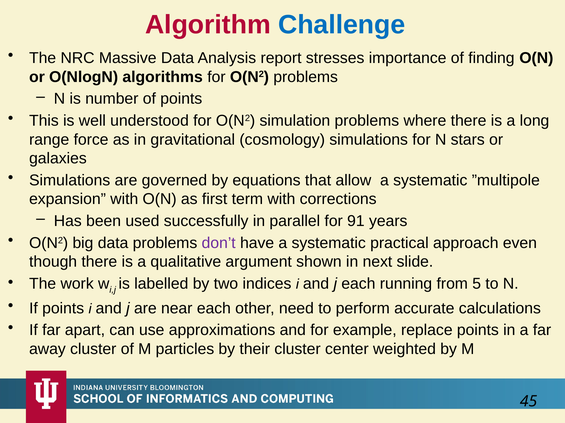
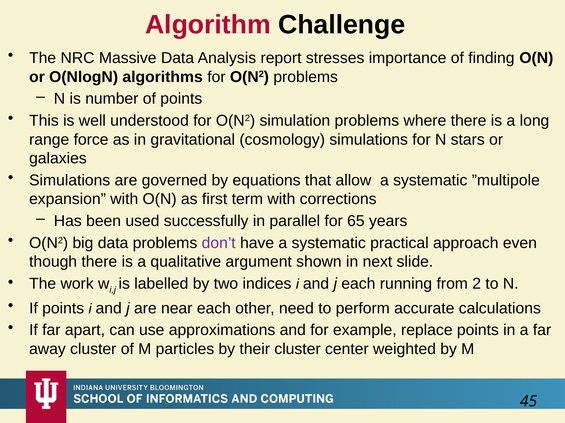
Challenge colour: blue -> black
91: 91 -> 65
5: 5 -> 2
